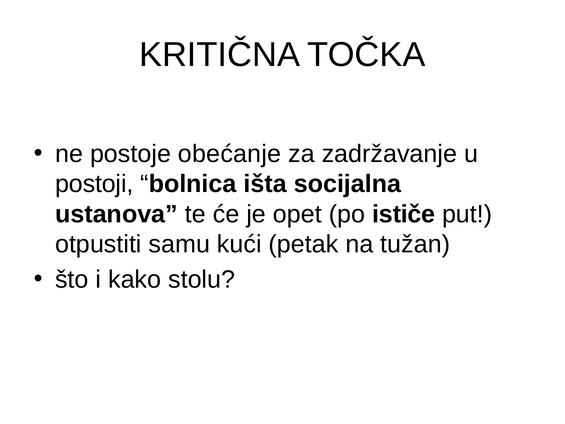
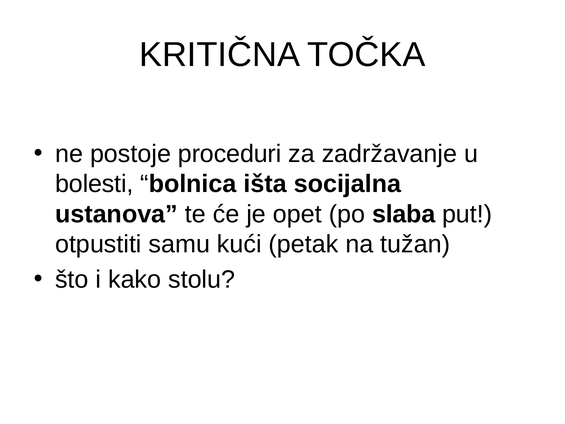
obećanje: obećanje -> proceduri
postoji: postoji -> bolesti
ističe: ističe -> slaba
